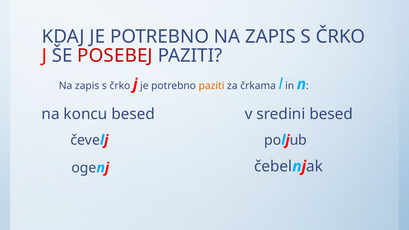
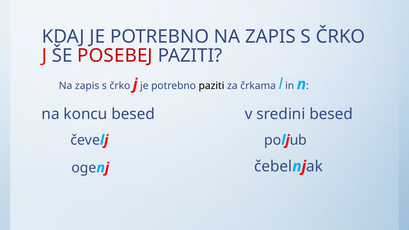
paziti at (211, 86) colour: orange -> black
